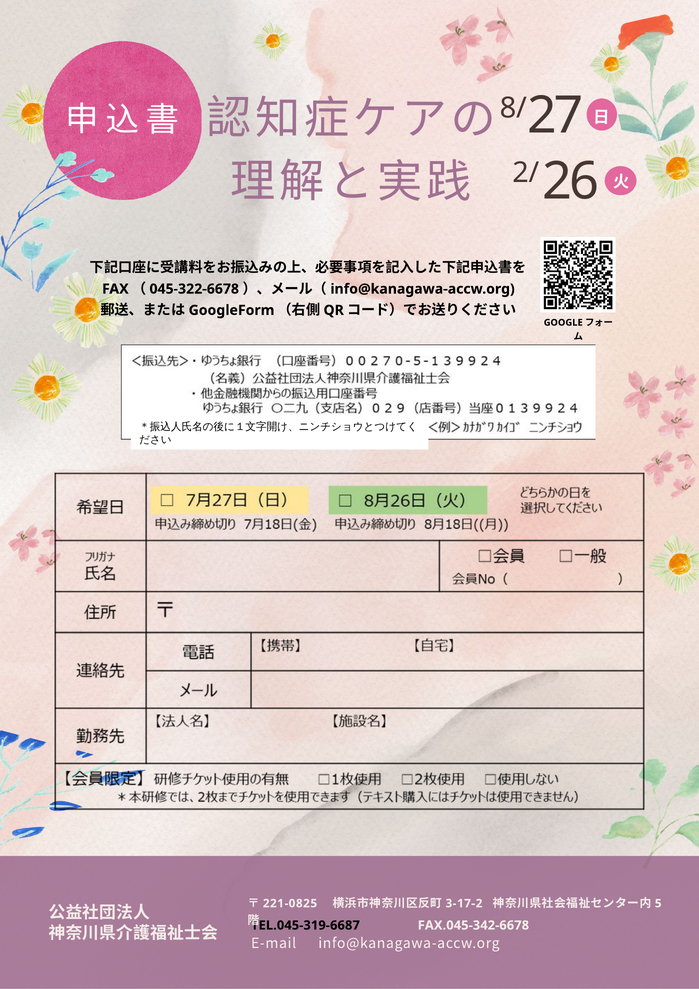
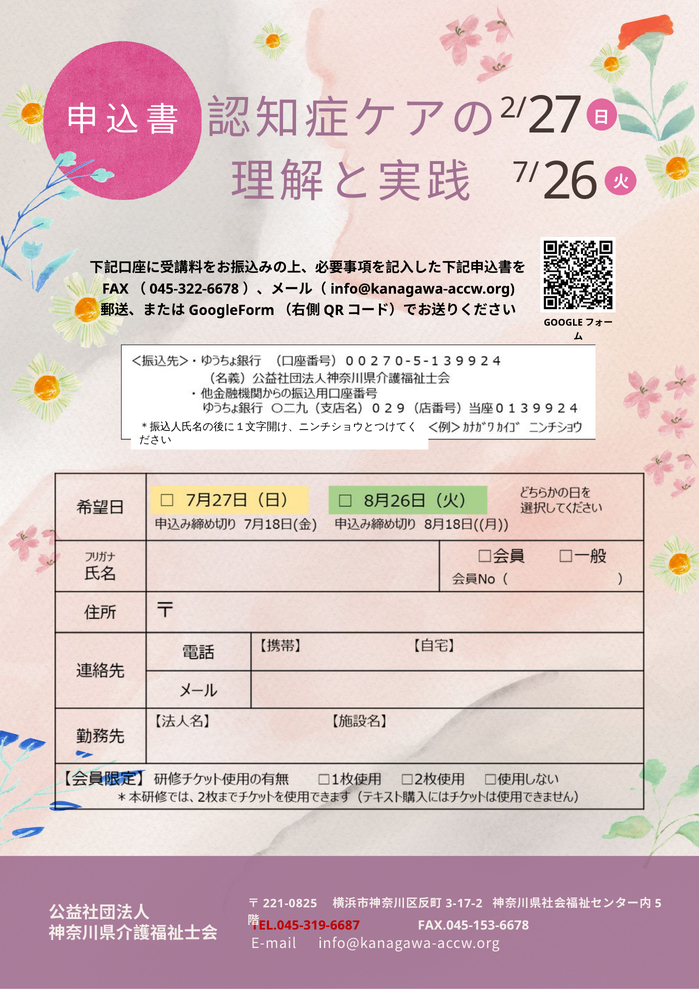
8/: 8/ -> 2/
2/: 2/ -> 7/
FAX.045-342-6678: FAX.045-342-6678 -> FAX.045-153-6678
TEL.045-319-6687 colour: black -> red
